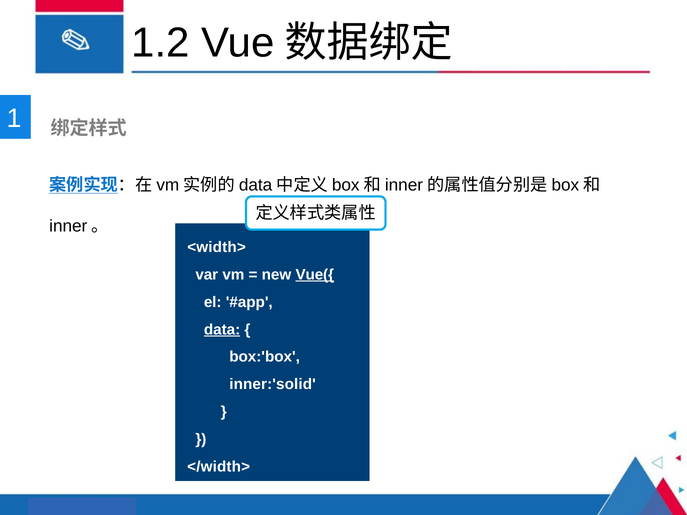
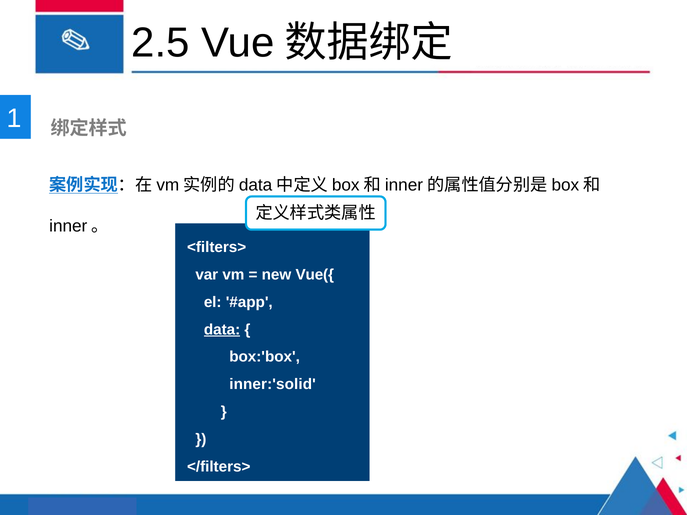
1.2: 1.2 -> 2.5
<width>: <width> -> <filters>
Vue({ underline: present -> none
</width>: </width> -> </filters>
